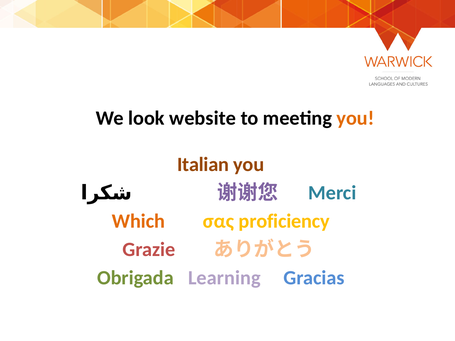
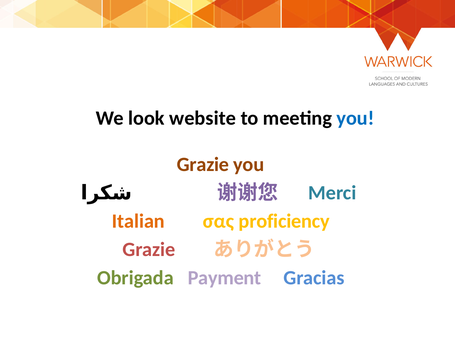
you at (355, 118) colour: orange -> blue
Italian at (203, 165): Italian -> Grazie
Which: Which -> Italian
Learning: Learning -> Payment
